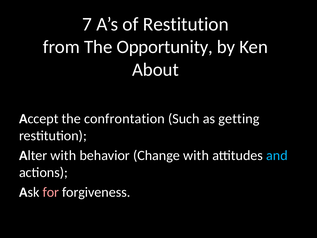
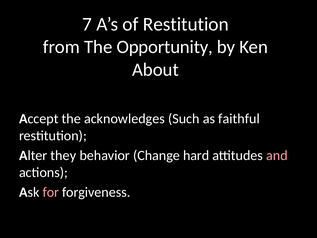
confrontation: confrontation -> acknowledges
getting: getting -> faithful
Alter with: with -> they
Change with: with -> hard
and colour: light blue -> pink
